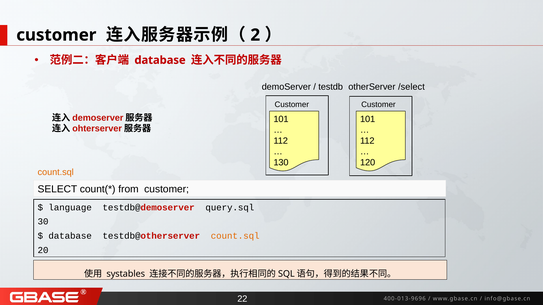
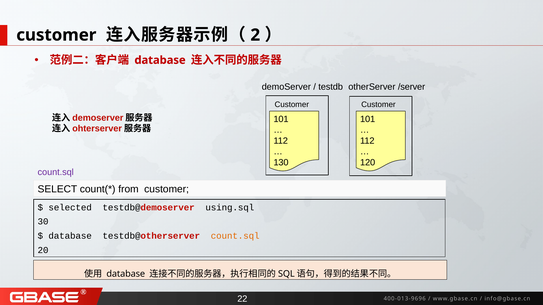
/select: /select -> /server
count.sql at (56, 172) colour: orange -> purple
language: language -> selected
query.sql: query.sql -> using.sql
systables at (126, 274): systables -> database
